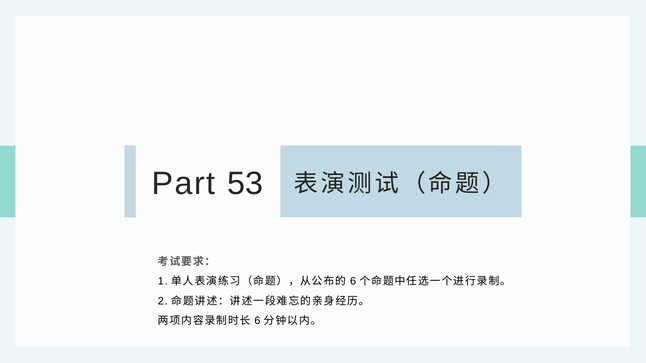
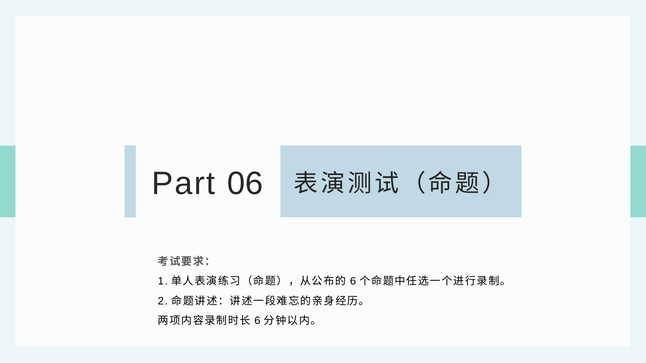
53: 53 -> 06
